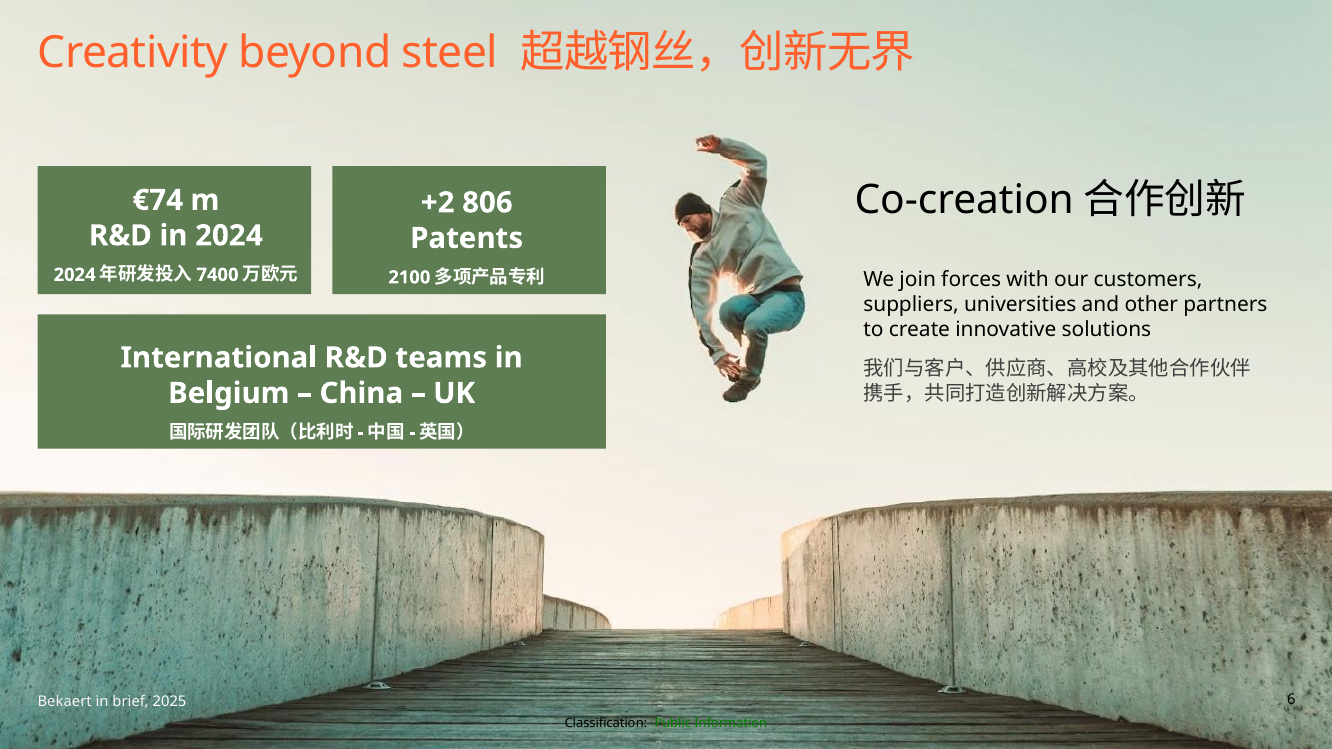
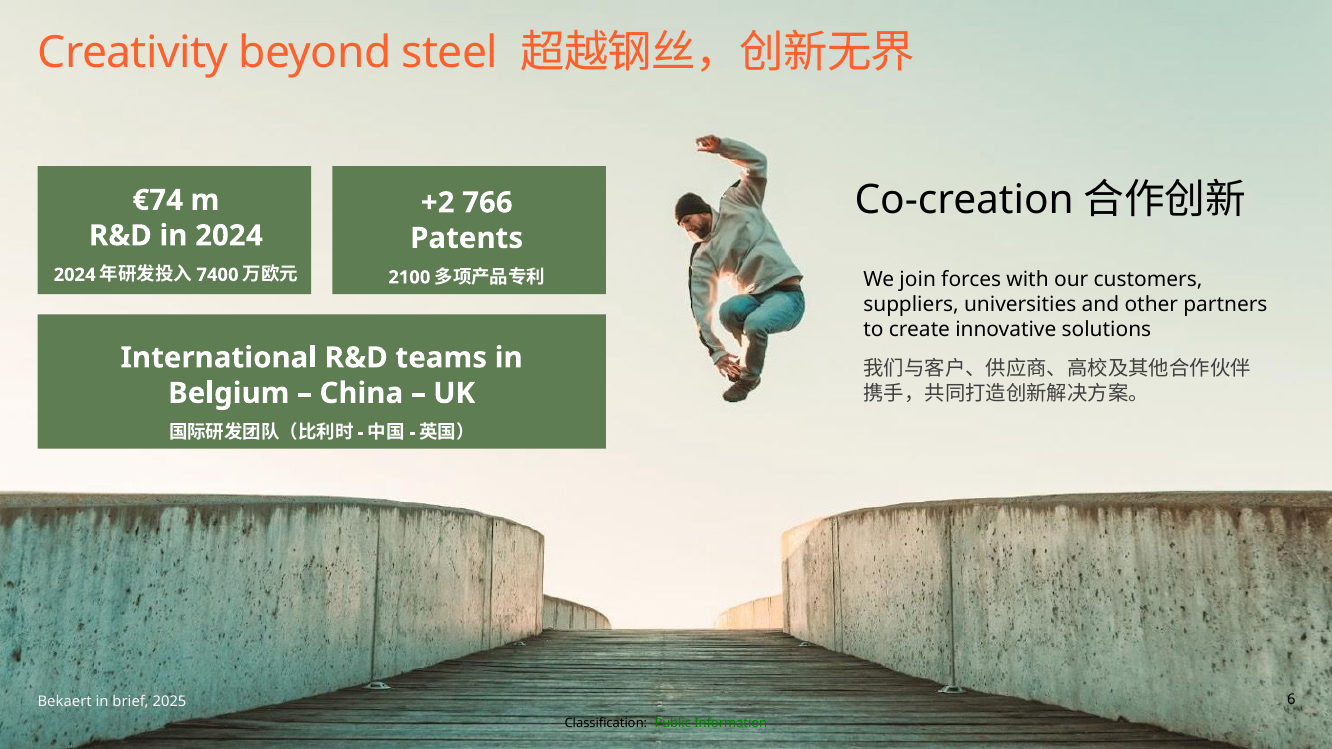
806: 806 -> 766
